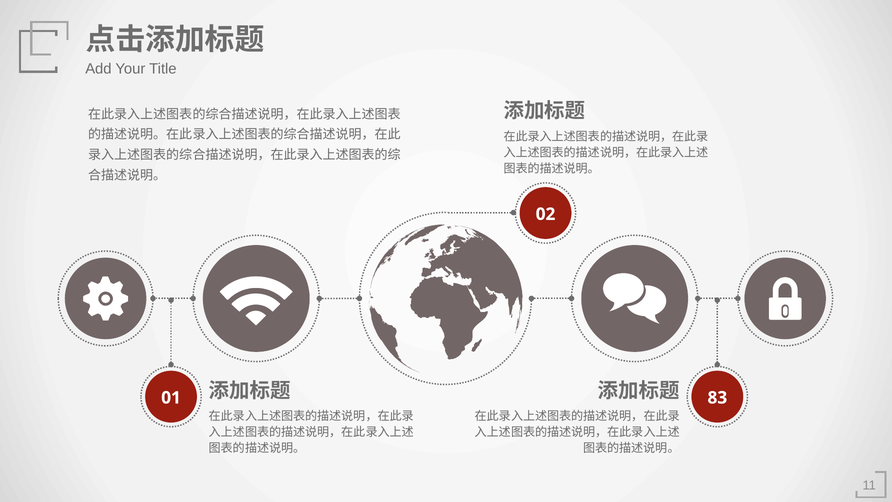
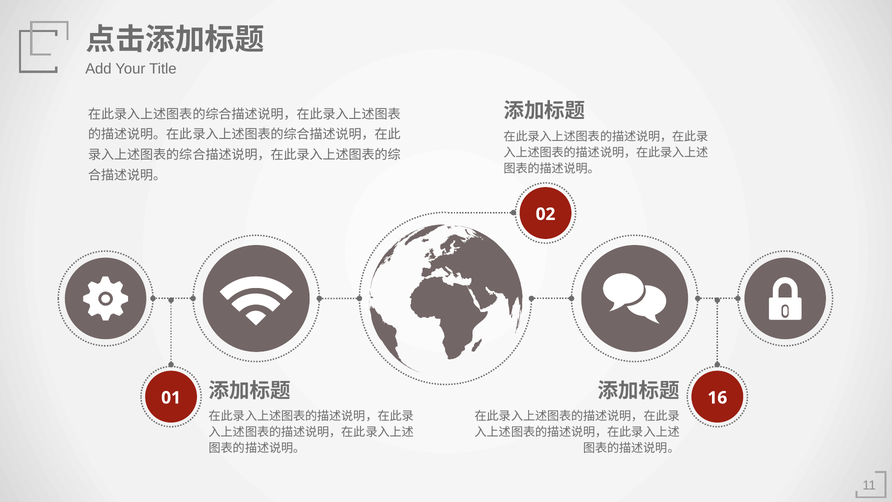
83: 83 -> 16
